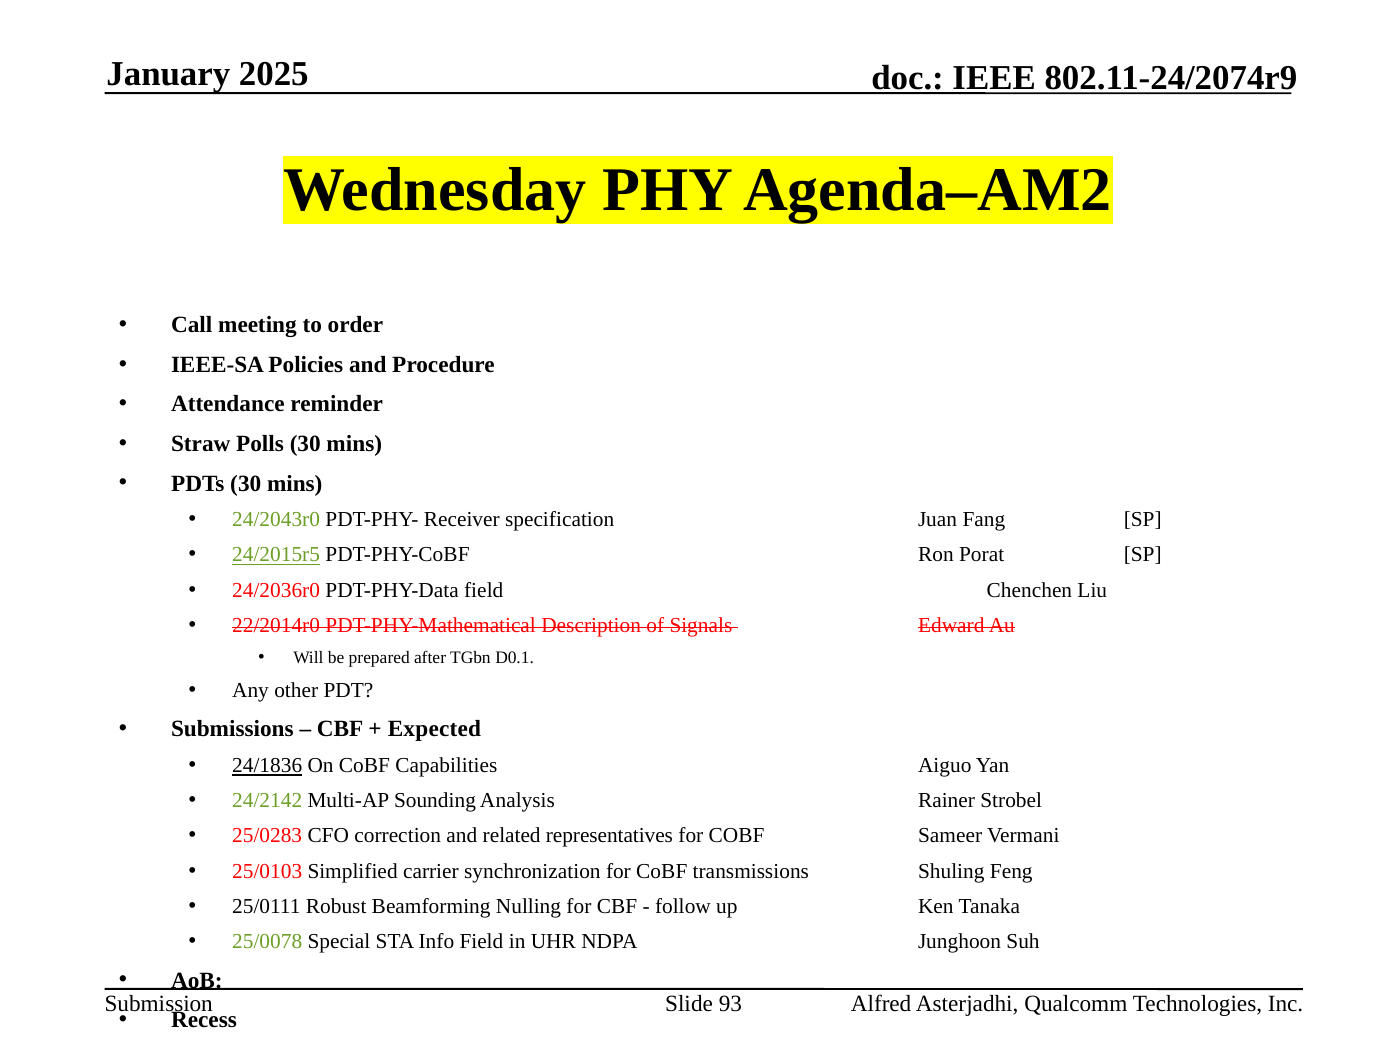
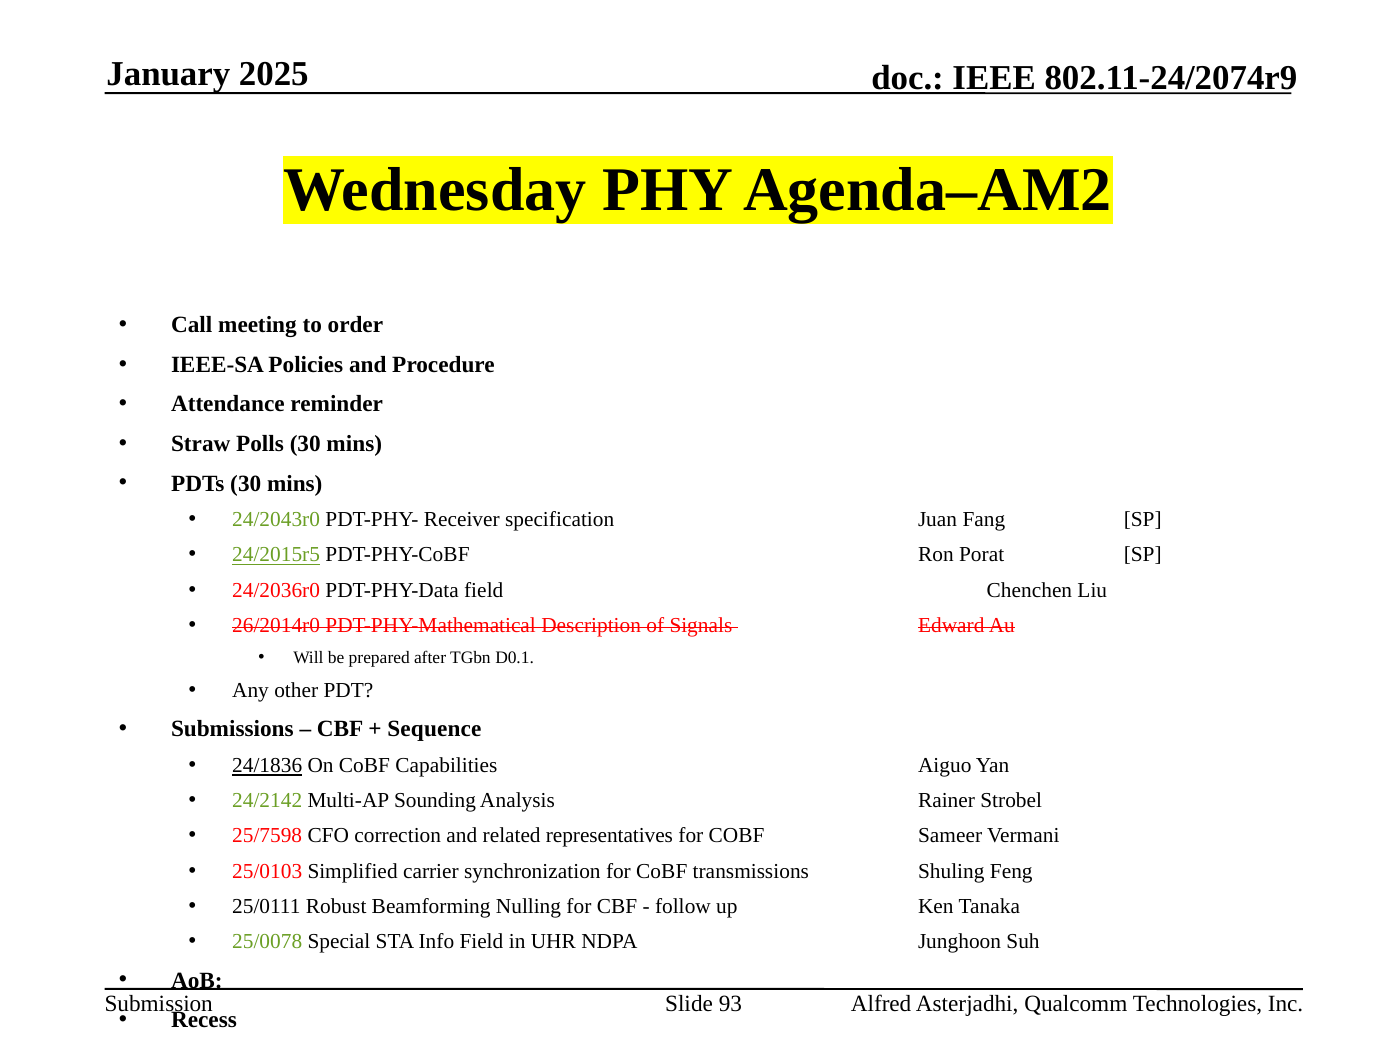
22/2014r0: 22/2014r0 -> 26/2014r0
Expected: Expected -> Sequence
25/0283: 25/0283 -> 25/7598
